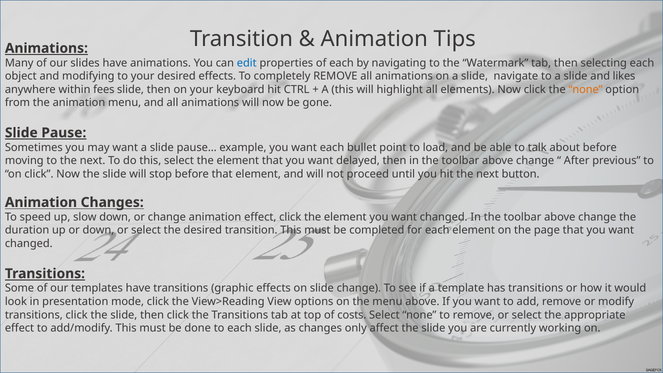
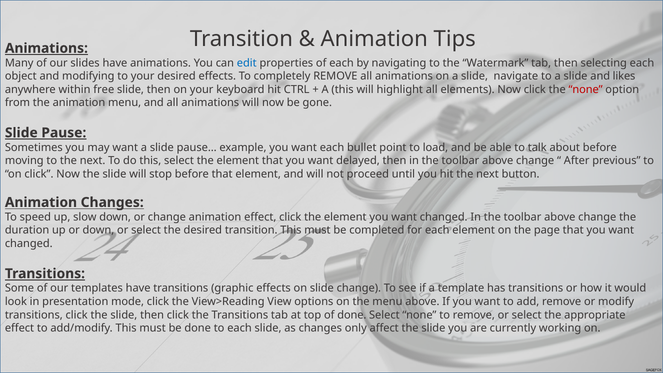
fees: fees -> free
none at (586, 89) colour: orange -> red
of costs: costs -> done
